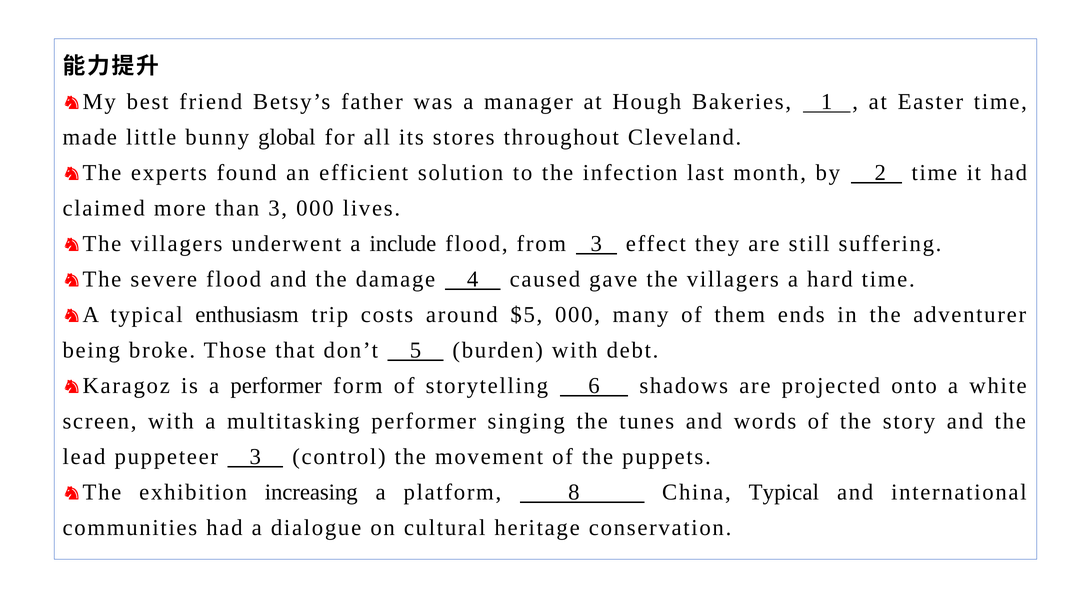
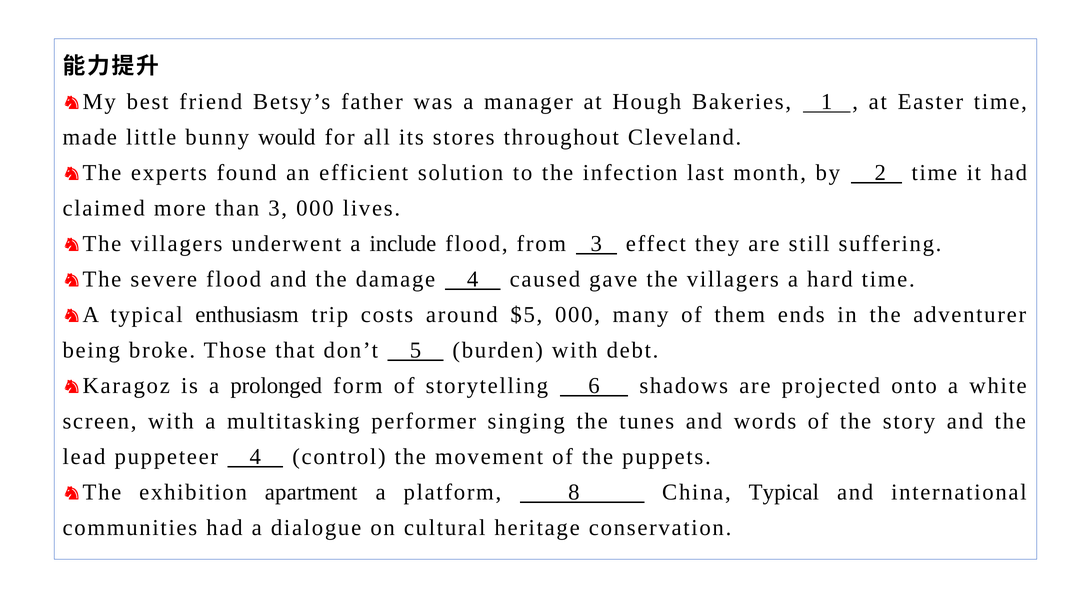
global: global -> would
a performer: performer -> prolonged
puppeteer 3: 3 -> 4
increasing: increasing -> apartment
